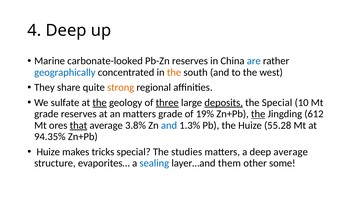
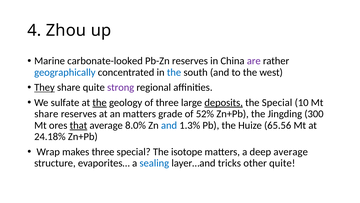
4 Deep: Deep -> Zhou
are colour: blue -> purple
the at (174, 72) colour: orange -> blue
They underline: none -> present
strong colour: orange -> purple
three at (167, 102) underline: present -> none
grade at (46, 114): grade -> share
19%: 19% -> 52%
the at (258, 114) underline: present -> none
612: 612 -> 300
3.8%: 3.8% -> 8.0%
55.28: 55.28 -> 65.56
94.35%: 94.35% -> 24.18%
Huize at (48, 152): Huize -> Wrap
makes tricks: tricks -> three
studies: studies -> isotope
them: them -> tricks
other some: some -> quite
